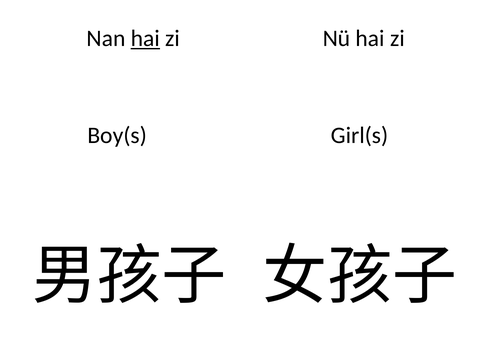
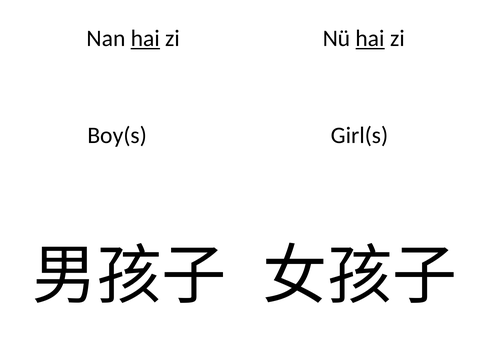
hai at (370, 38) underline: none -> present
